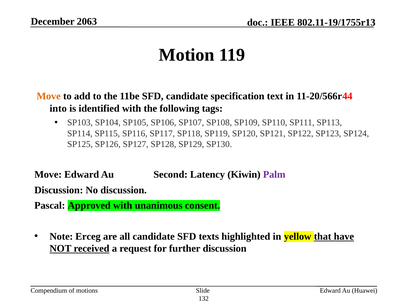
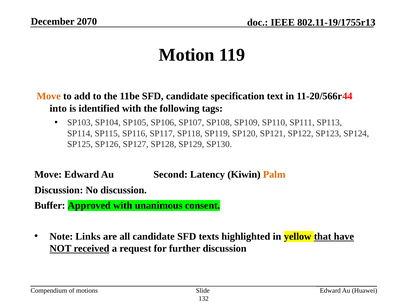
2063: 2063 -> 2070
Palm colour: purple -> orange
Pascal: Pascal -> Buffer
Erceg: Erceg -> Links
